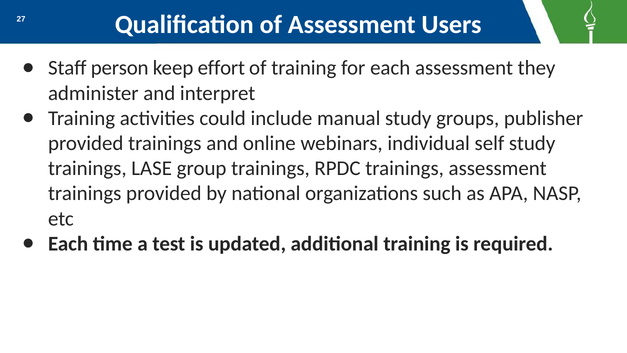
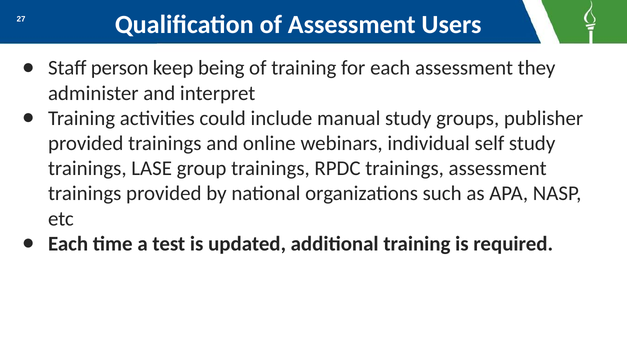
effort: effort -> being
